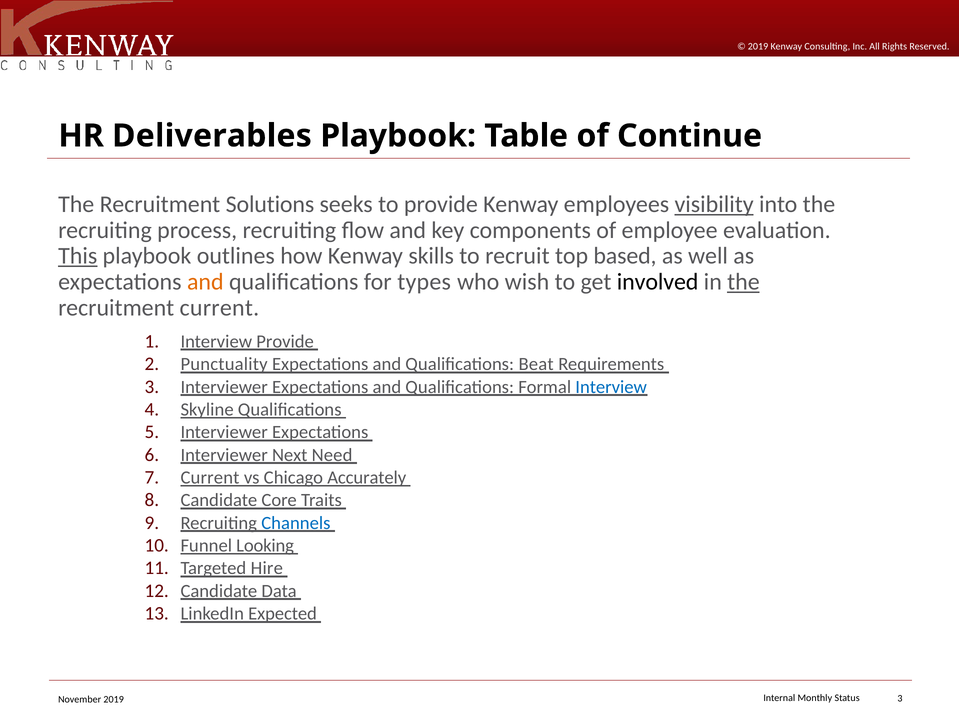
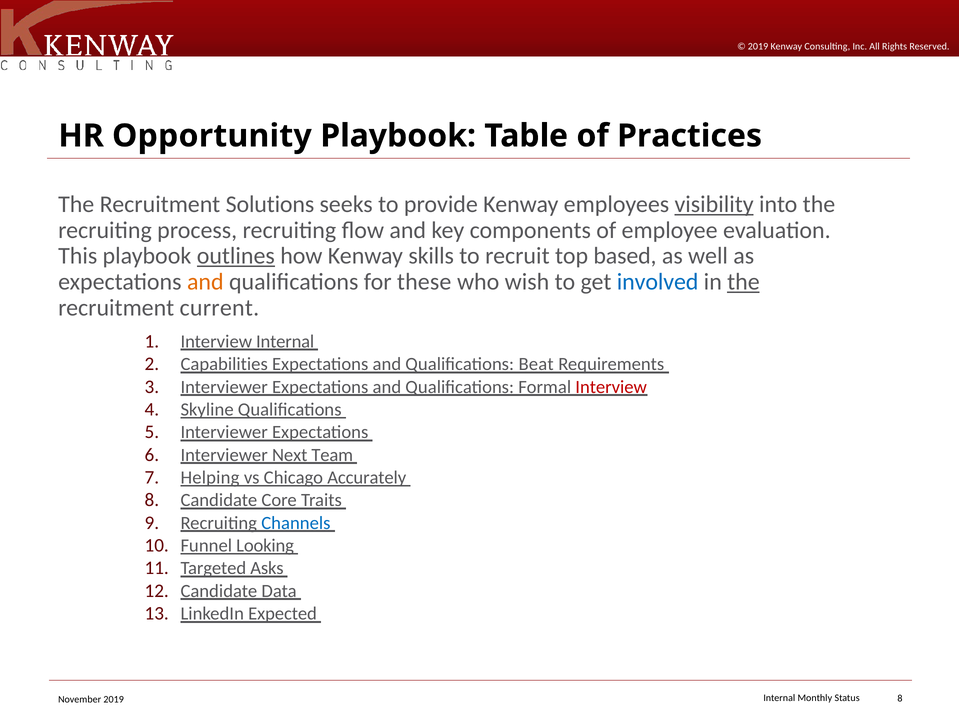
Deliverables: Deliverables -> Opportunity
Continue: Continue -> Practices
This underline: present -> none
outlines underline: none -> present
types: types -> these
involved colour: black -> blue
Interview Provide: Provide -> Internal
Punctuality: Punctuality -> Capabilities
Interview at (611, 387) colour: blue -> red
Need: Need -> Team
Current at (210, 478): Current -> Helping
Hire: Hire -> Asks
3 at (900, 699): 3 -> 8
